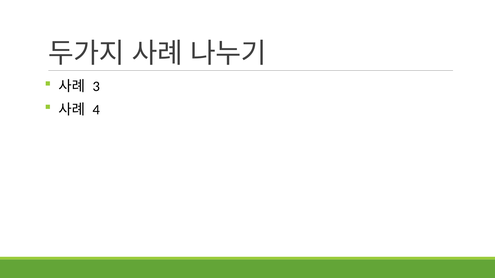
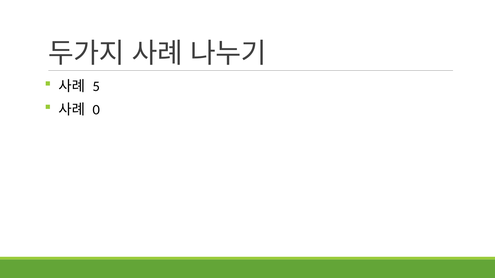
3: 3 -> 5
4: 4 -> 0
